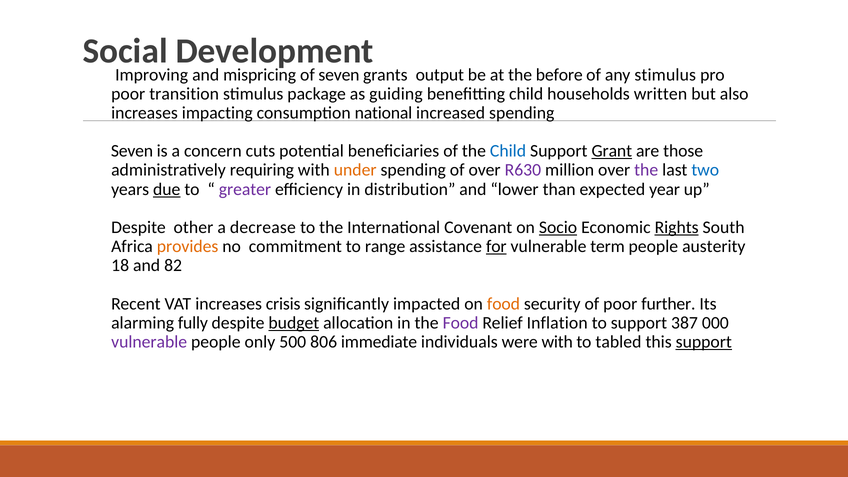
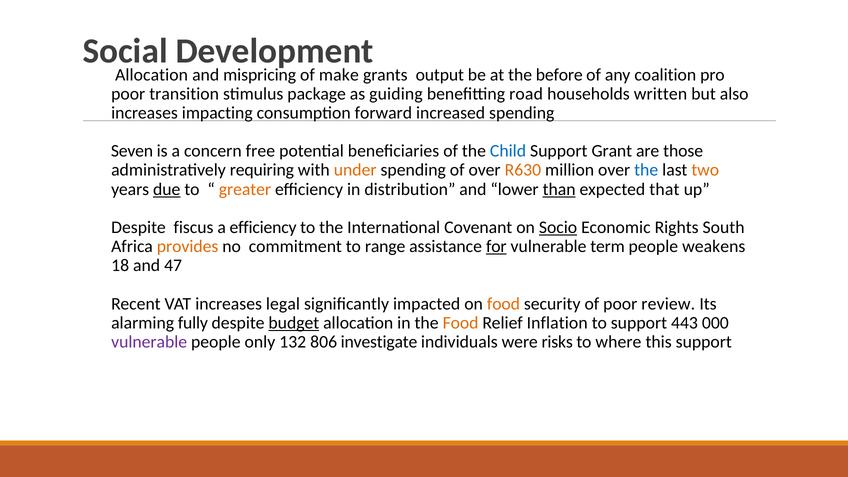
Improving at (152, 75): Improving -> Allocation
of seven: seven -> make
any stimulus: stimulus -> coalition
benefitting child: child -> road
national: national -> forward
cuts: cuts -> free
Grant underline: present -> none
R630 colour: purple -> orange
the at (646, 170) colour: purple -> blue
two colour: blue -> orange
greater colour: purple -> orange
than underline: none -> present
year: year -> that
other: other -> fiscus
a decrease: decrease -> efficiency
Rights underline: present -> none
austerity: austerity -> weakens
82: 82 -> 47
crisis: crisis -> legal
further: further -> review
Food at (461, 323) colour: purple -> orange
387: 387 -> 443
500: 500 -> 132
immediate: immediate -> investigate
were with: with -> risks
tabled: tabled -> where
support at (704, 342) underline: present -> none
